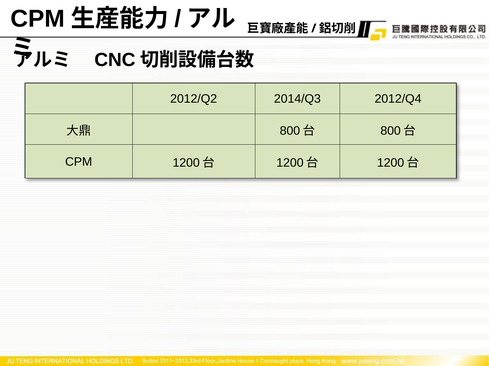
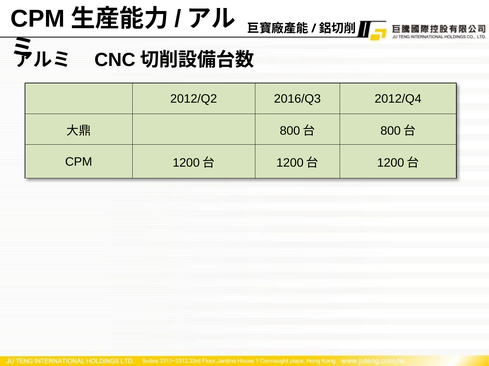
2014/Q3: 2014/Q3 -> 2016/Q3
